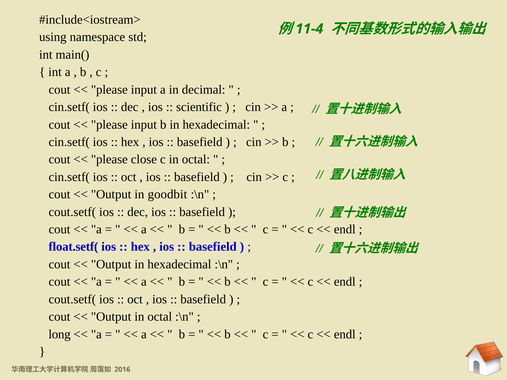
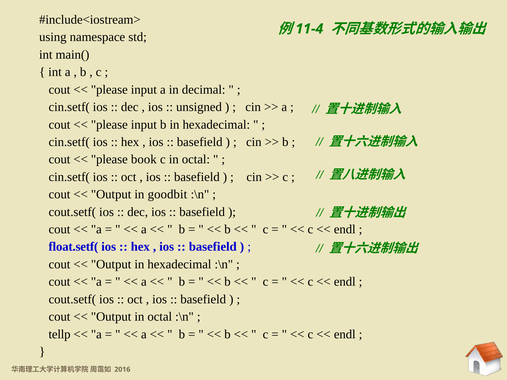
scientific: scientific -> unsigned
close: close -> book
long: long -> tellp
